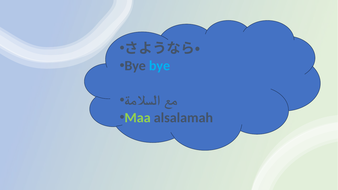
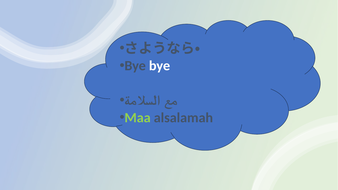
bye at (160, 66) colour: light blue -> white
